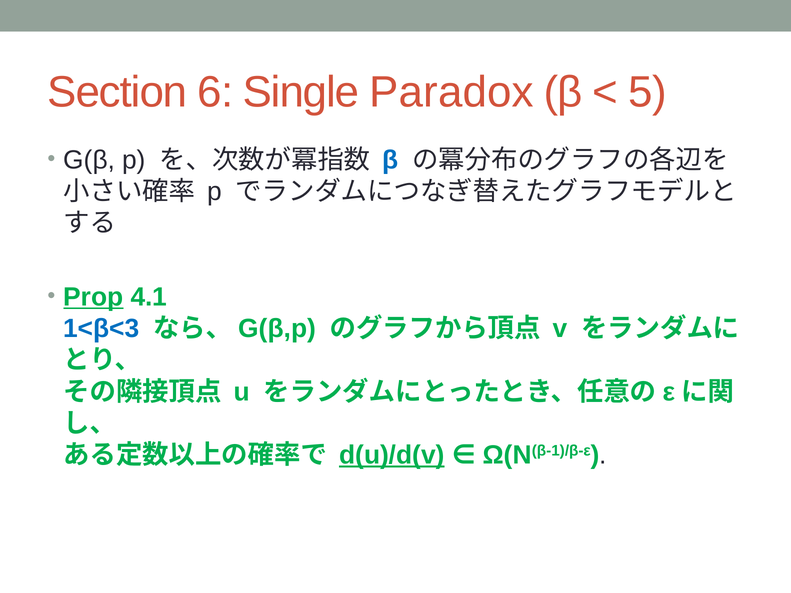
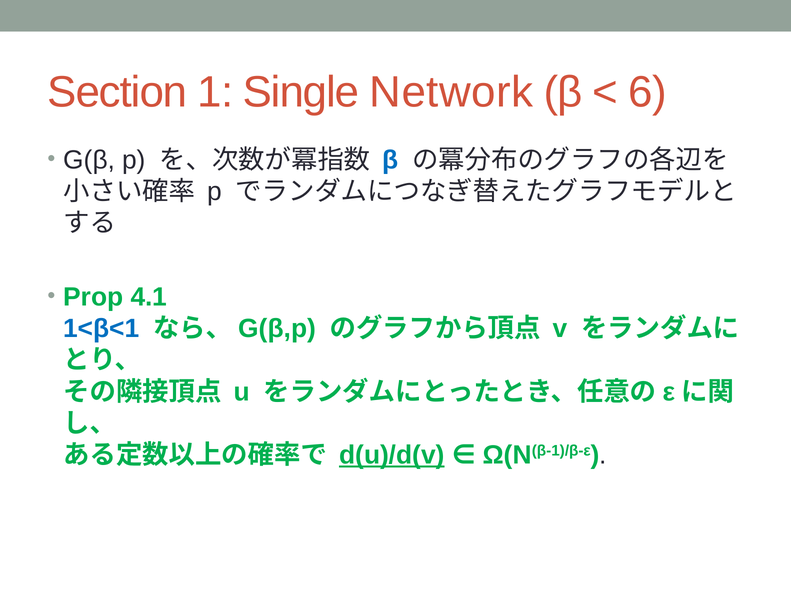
6: 6 -> 1
Paradox: Paradox -> Network
5: 5 -> 6
Prop underline: present -> none
1<β<3: 1<β<3 -> 1<β<1
